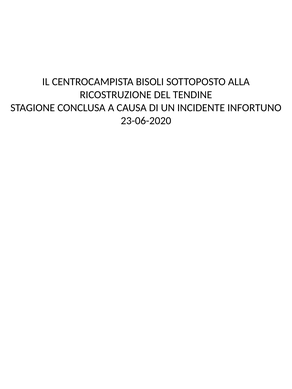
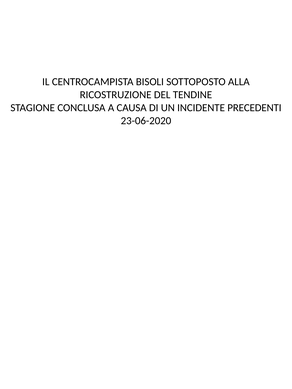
INFORTUNO: INFORTUNO -> PRECEDENTI
